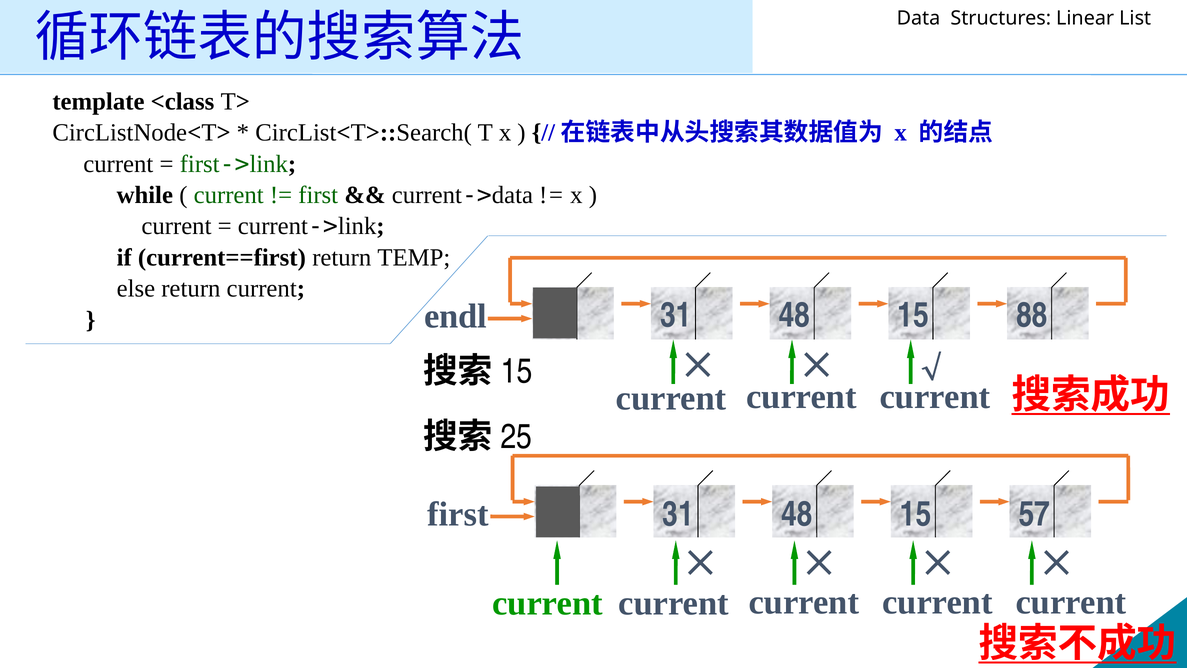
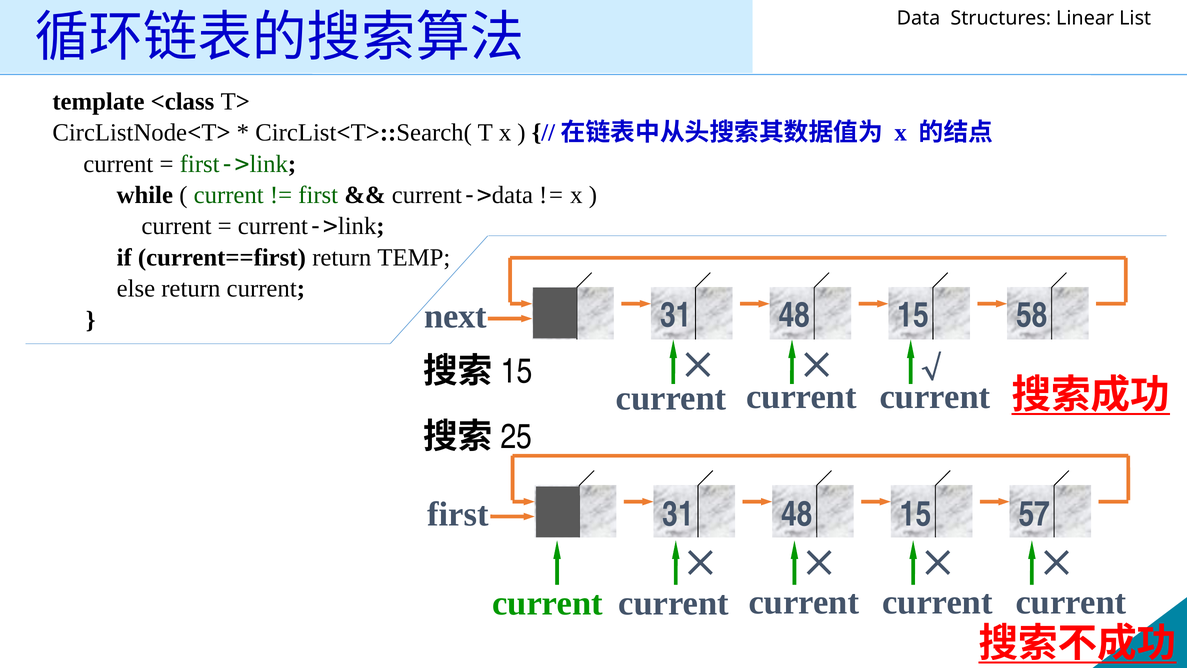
endl: endl -> next
88: 88 -> 58
